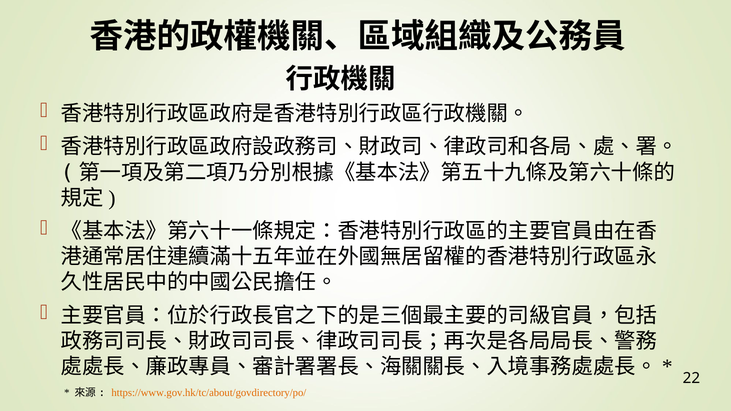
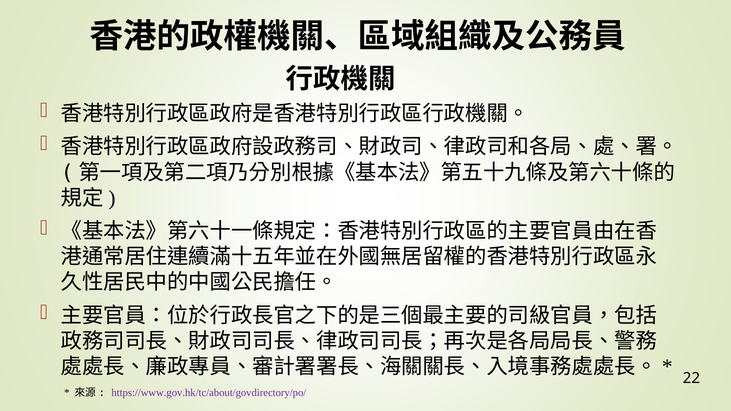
https://www.gov.hk/tc/about/govdirectory/po/ colour: orange -> purple
